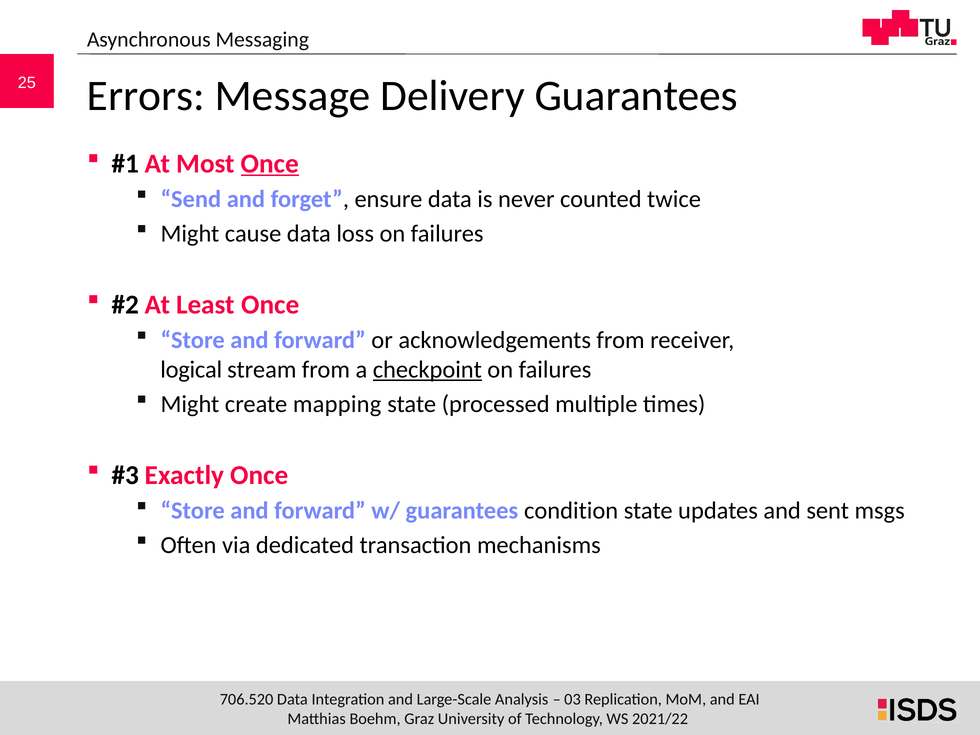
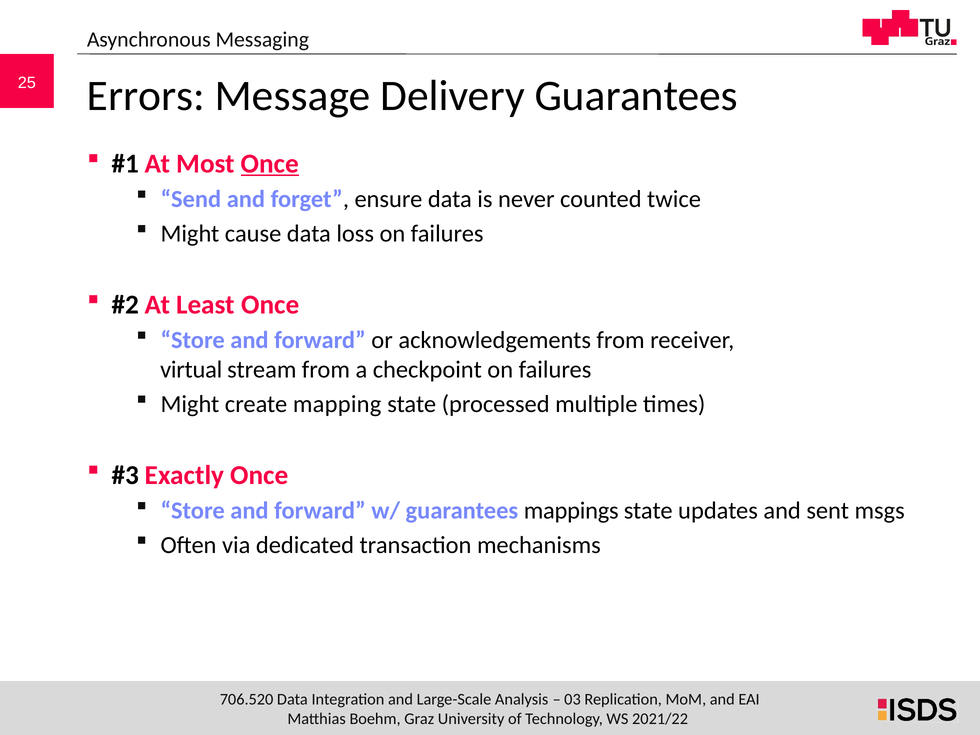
logical: logical -> virtual
checkpoint underline: present -> none
condition: condition -> mappings
